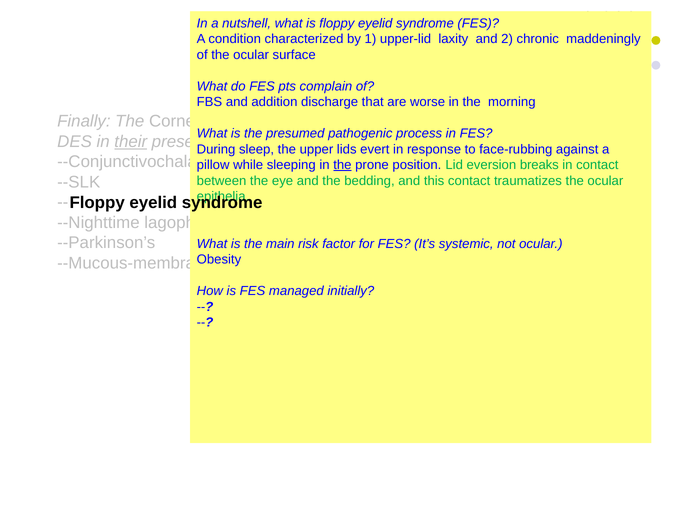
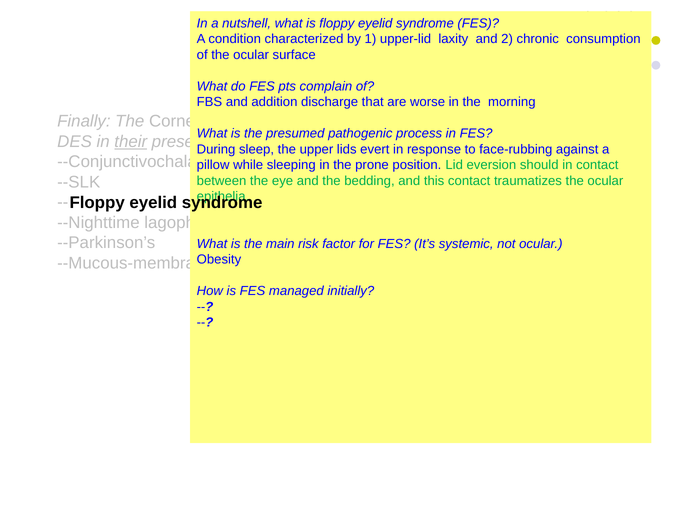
maddeningly: maddeningly -> consumption
the at (342, 165) underline: present -> none
eversion breaks: breaks -> should
